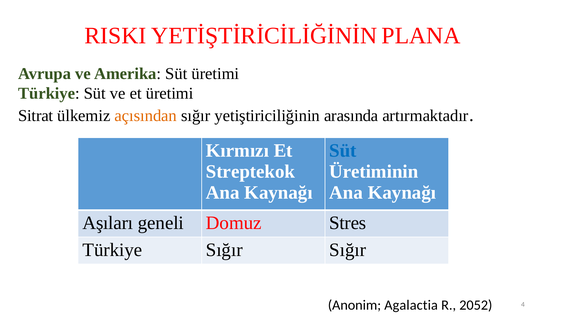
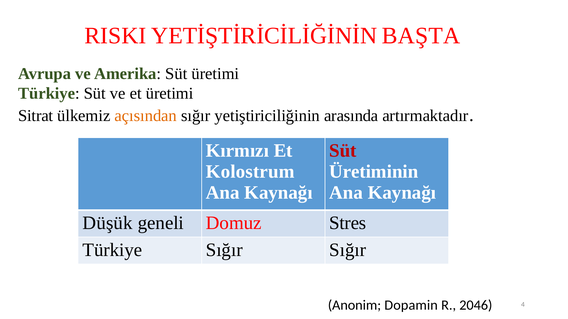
PLANA: PLANA -> BAŞTA
Süt at (343, 151) colour: blue -> red
Streptekok: Streptekok -> Kolostrum
Aşıları: Aşıları -> Düşük
Agalactia: Agalactia -> Dopamin
2052: 2052 -> 2046
